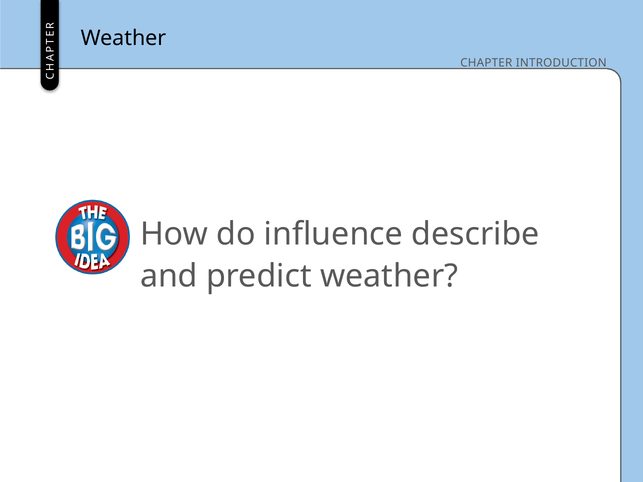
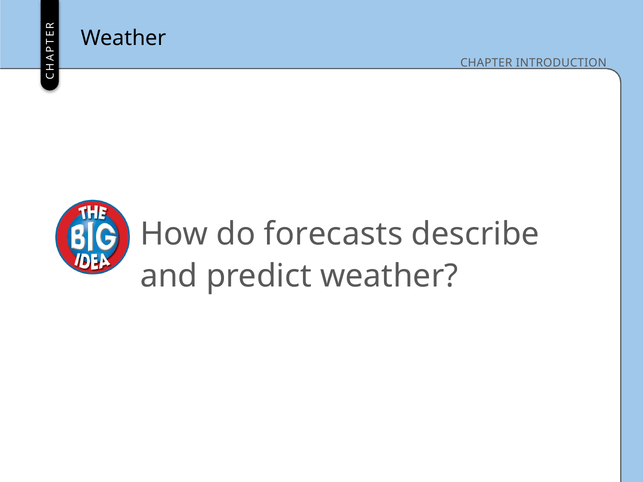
influence: influence -> forecasts
